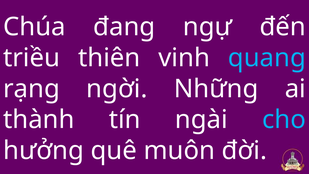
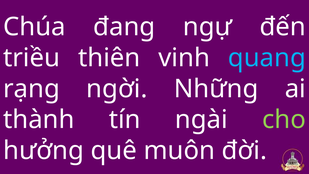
cho colour: light blue -> light green
